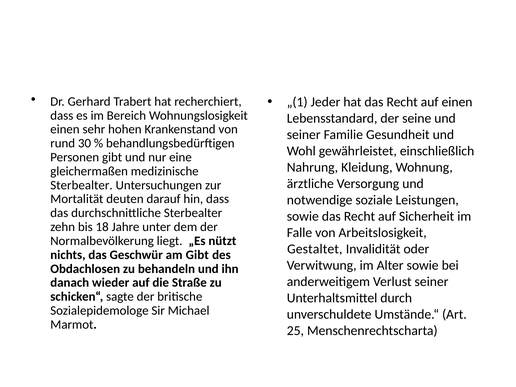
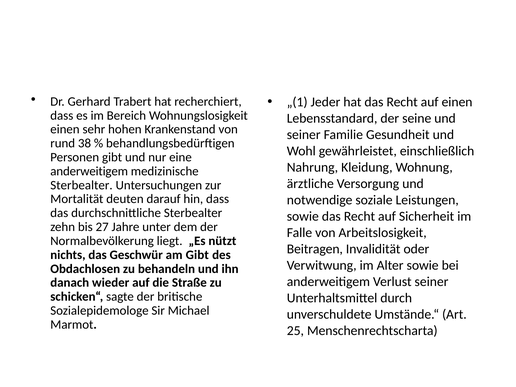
30: 30 -> 38
gleichermaßen at (89, 171): gleichermaßen -> anderweitigem
18: 18 -> 27
Gestaltet: Gestaltet -> Beitragen
